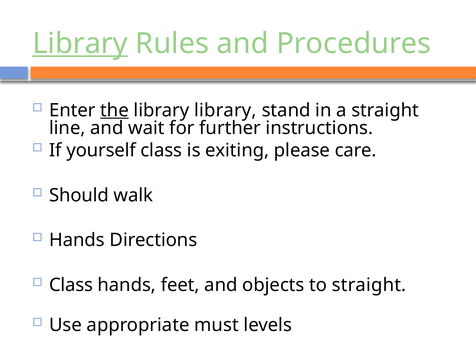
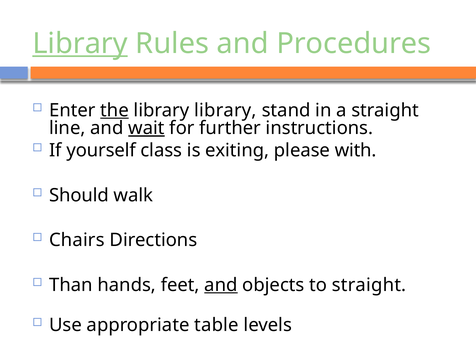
wait underline: none -> present
care: care -> with
Hands at (77, 240): Hands -> Chairs
Class at (71, 285): Class -> Than
and at (221, 285) underline: none -> present
must: must -> table
